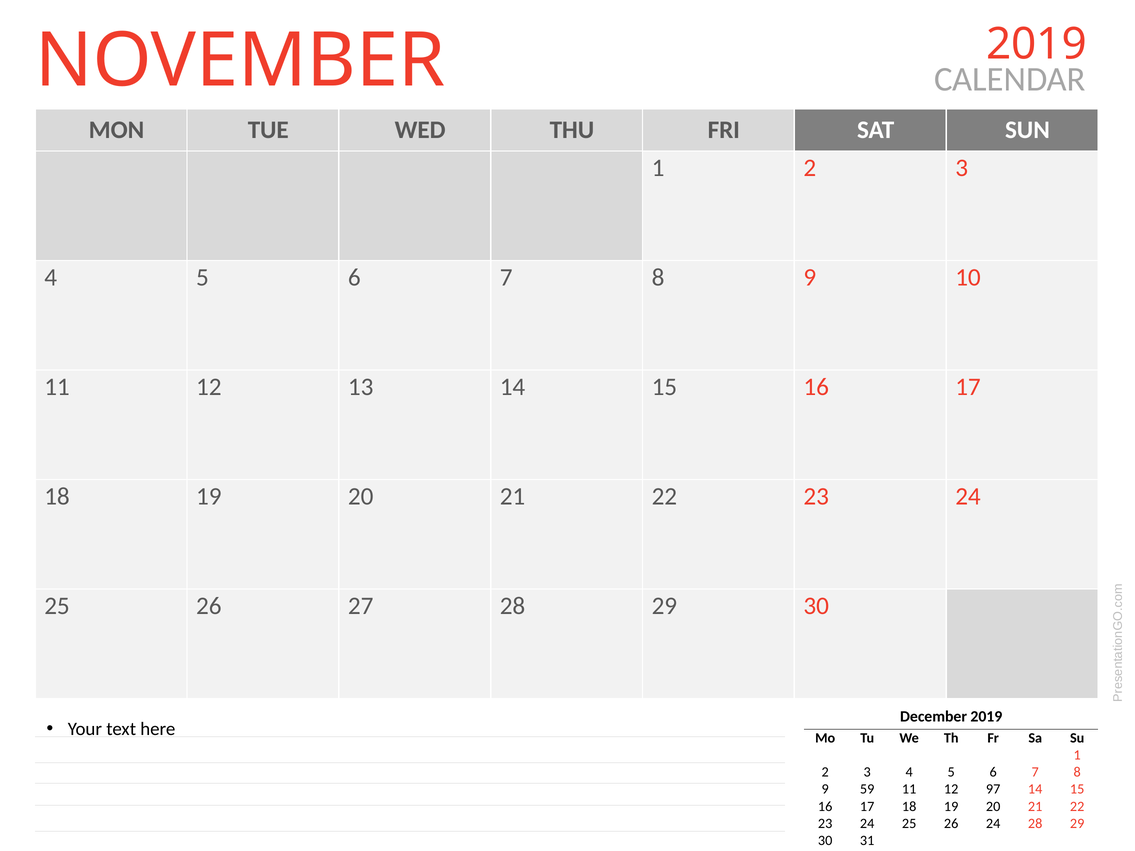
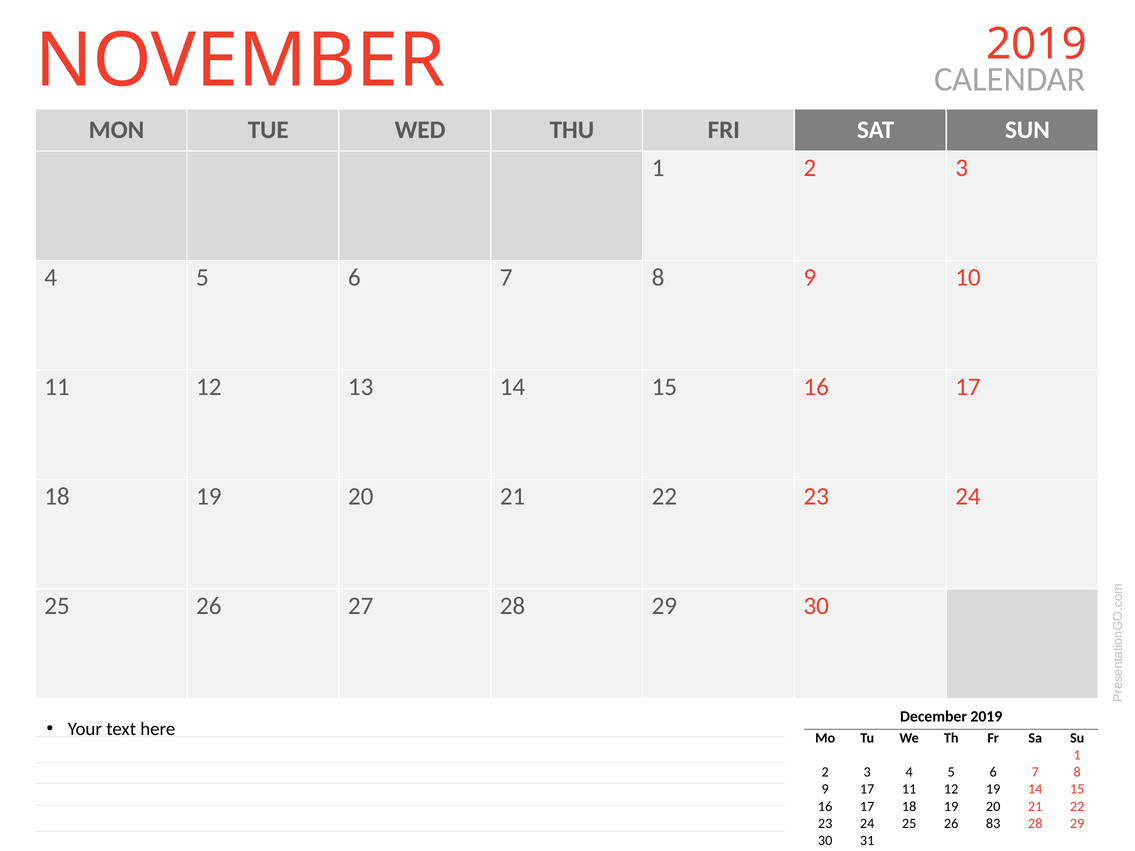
9 59: 59 -> 17
12 97: 97 -> 19
26 24: 24 -> 83
